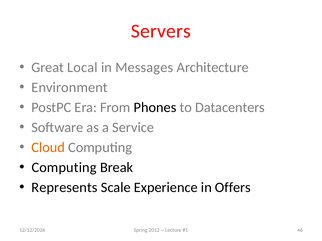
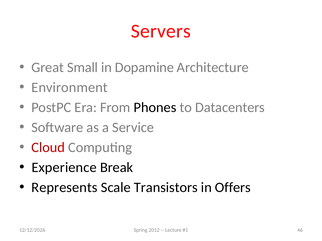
Local: Local -> Small
Messages: Messages -> Dopamine
Cloud colour: orange -> red
Computing at (64, 168): Computing -> Experience
Experience: Experience -> Transistors
